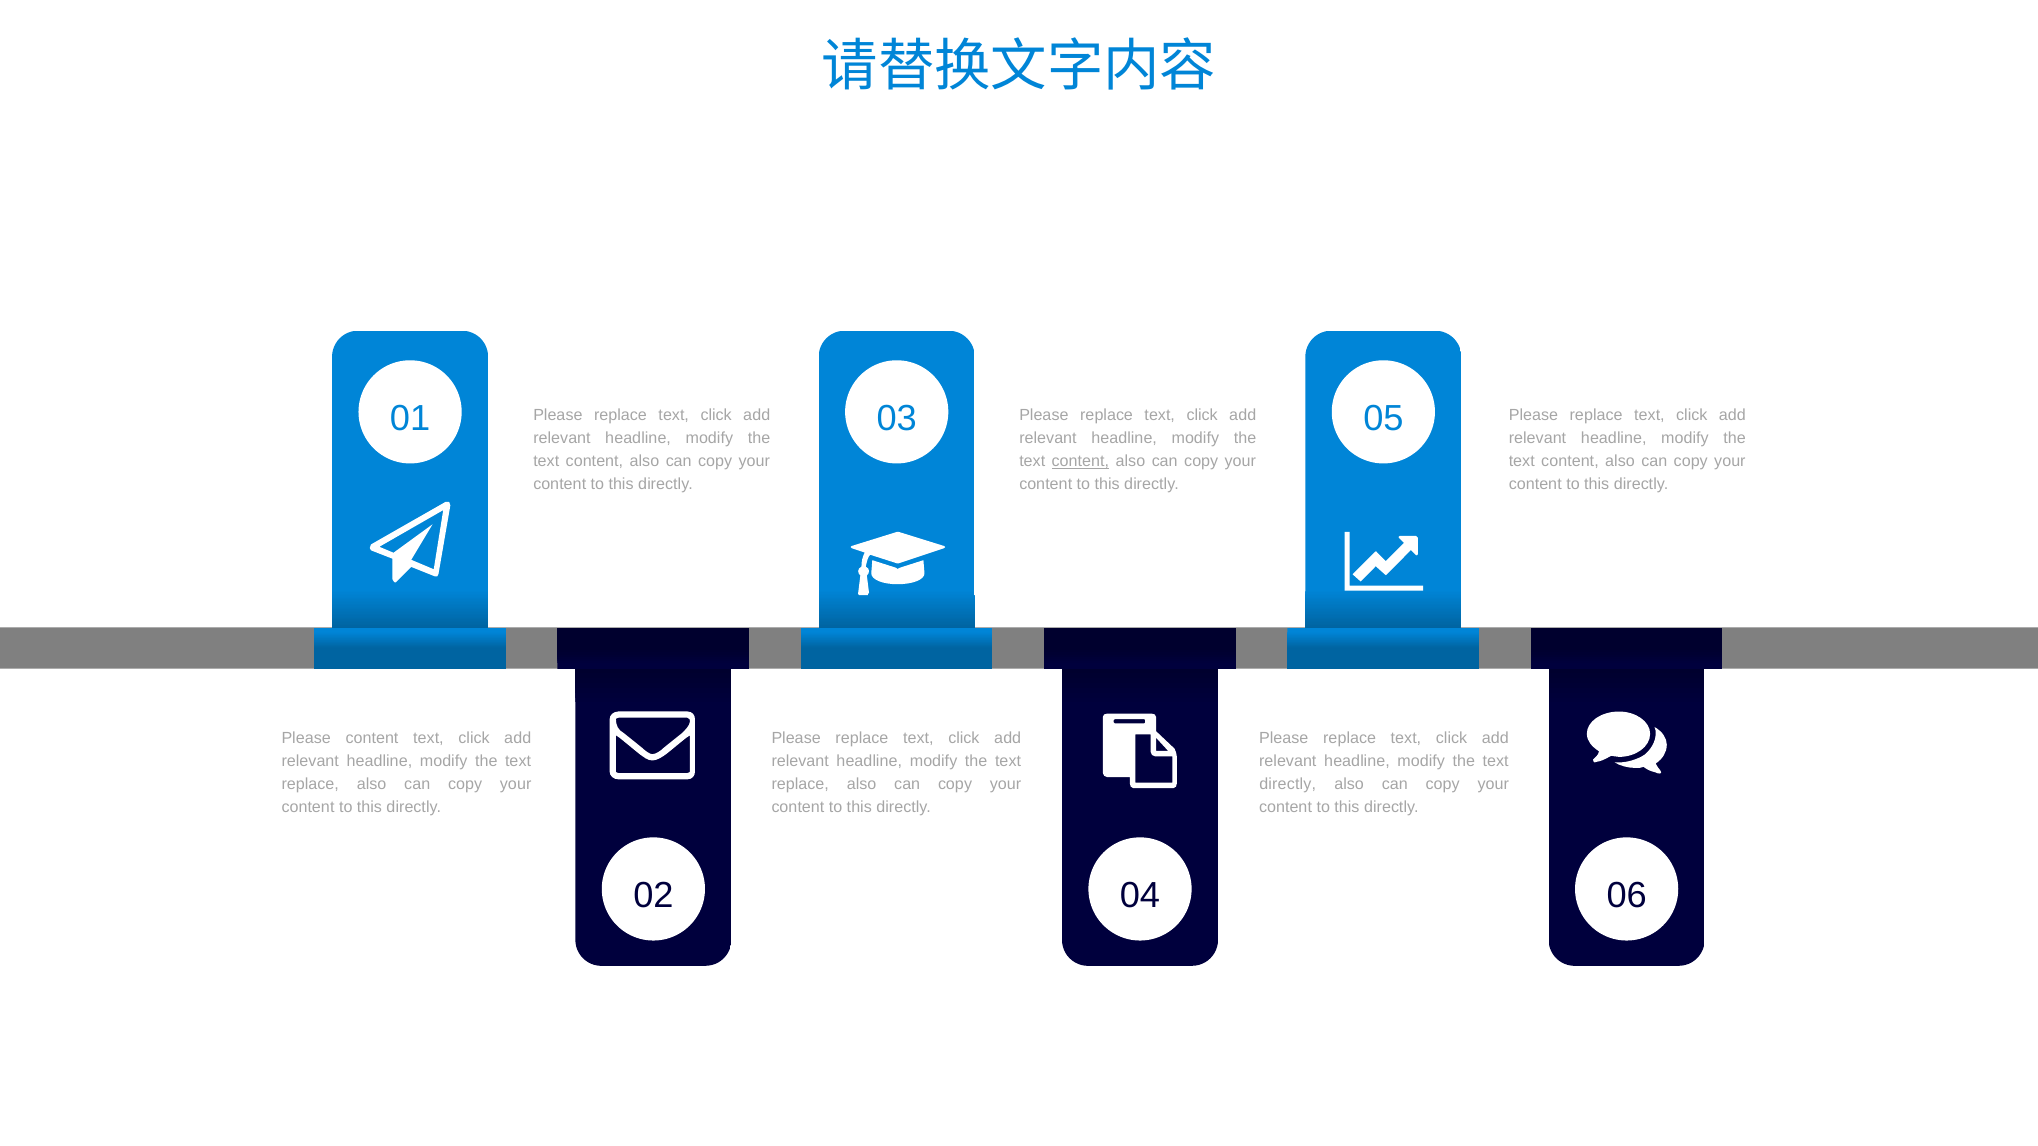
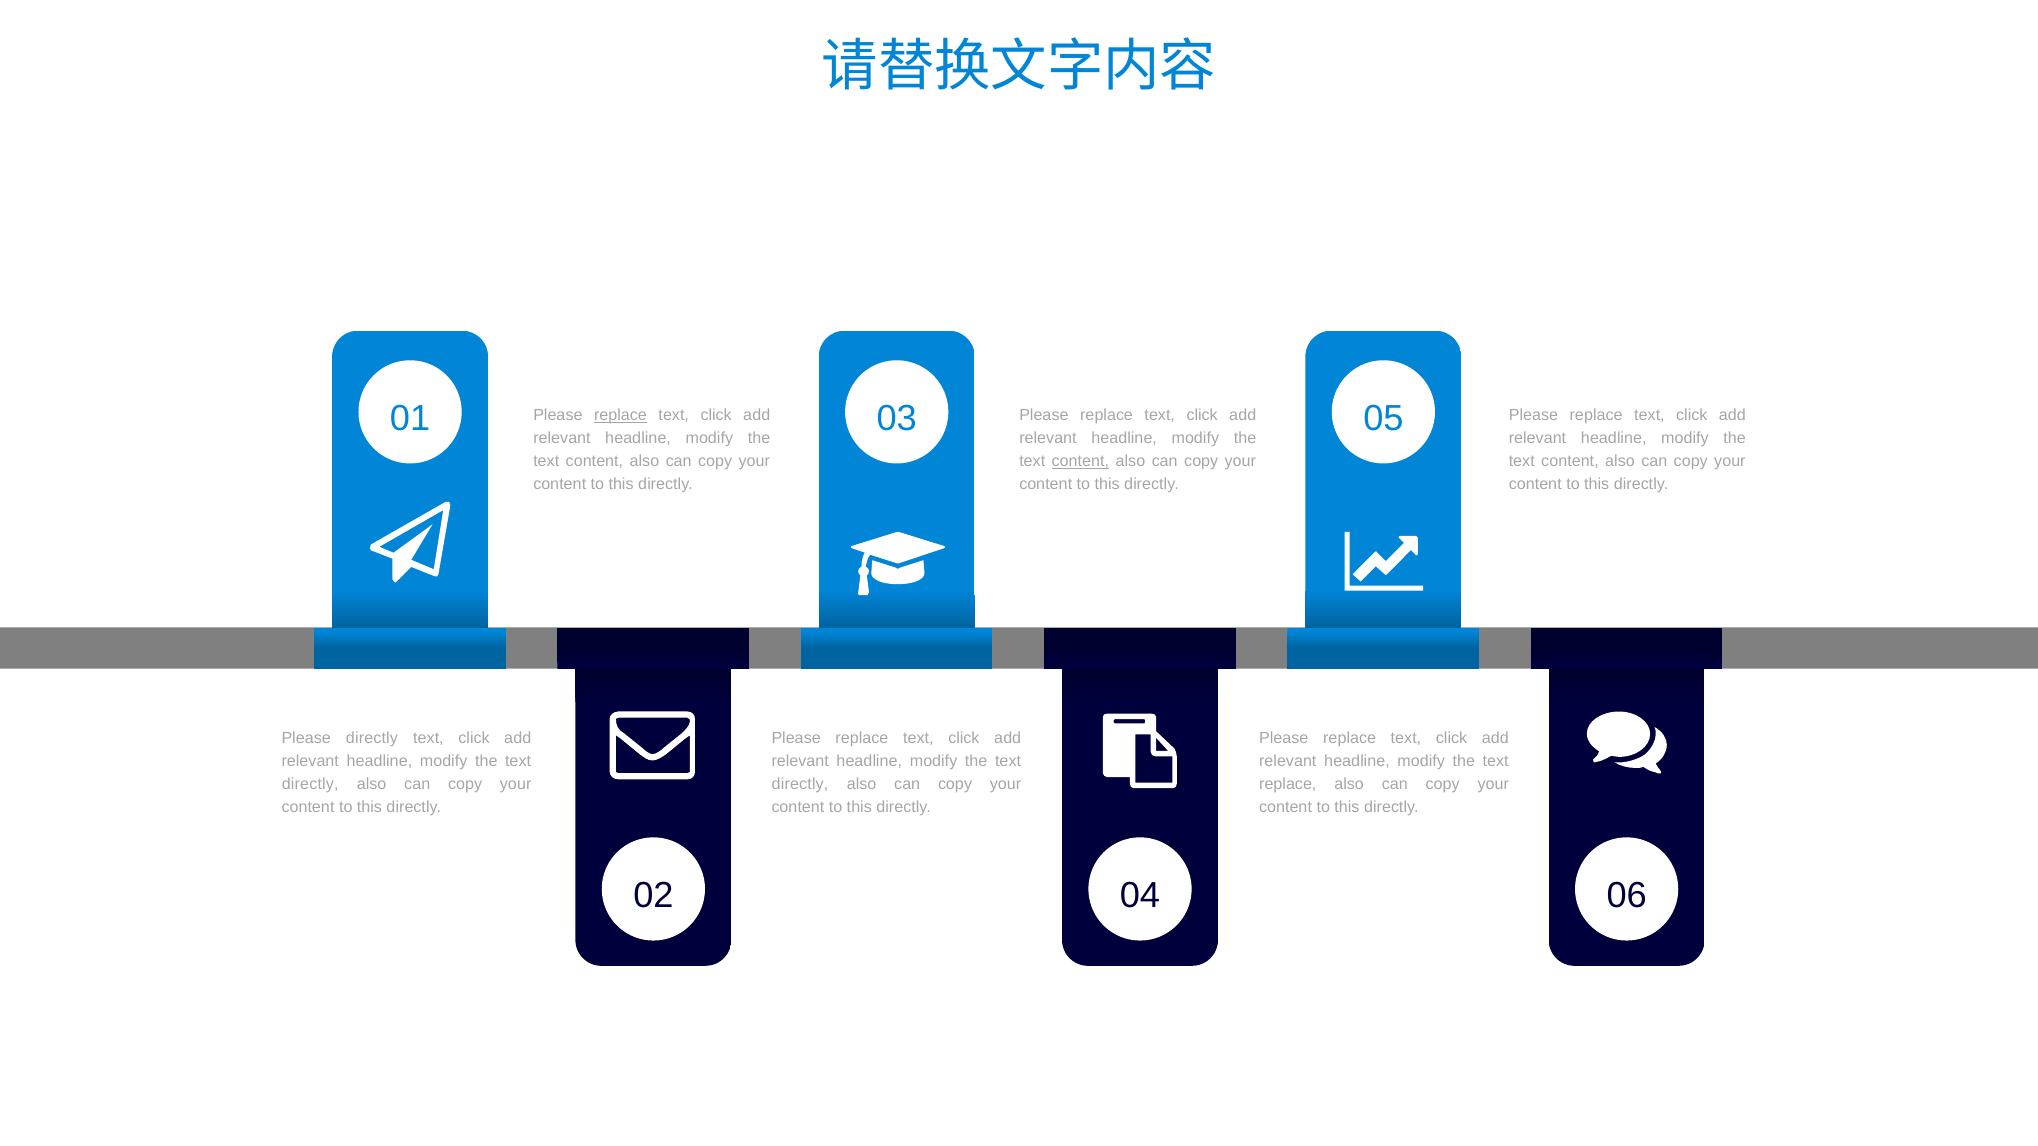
replace at (621, 415) underline: none -> present
Please content: content -> directly
replace at (310, 785): replace -> directly
replace at (800, 785): replace -> directly
directly at (1288, 785): directly -> replace
